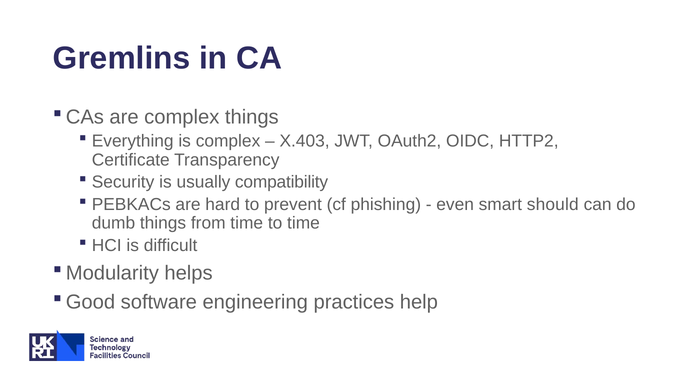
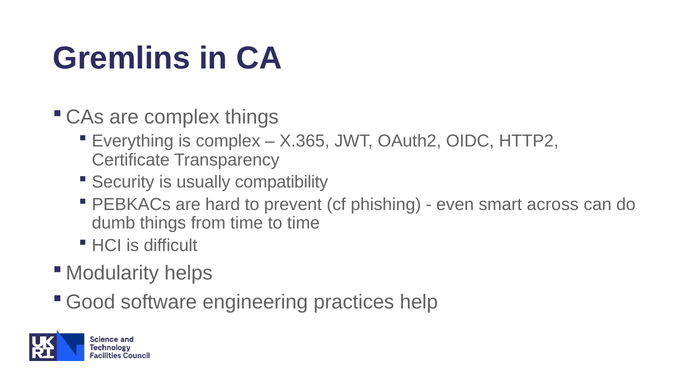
X.403: X.403 -> X.365
should: should -> across
